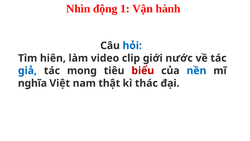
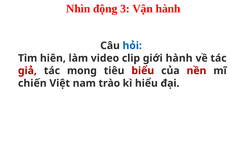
1: 1 -> 3
giới nước: nước -> hành
giả colour: blue -> red
nền colour: blue -> red
nghĩa: nghĩa -> chiến
thật: thật -> trào
thác: thác -> hiểu
